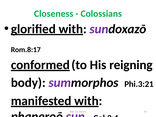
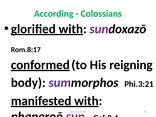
Closeness: Closeness -> According
